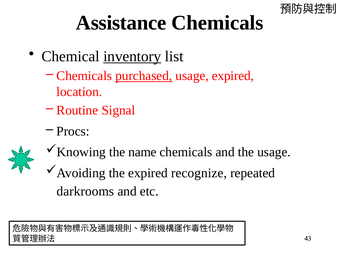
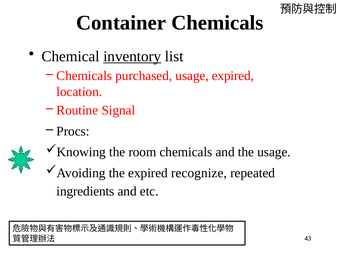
Assistance: Assistance -> Container
purchased underline: present -> none
name: name -> room
darkrooms: darkrooms -> ingredients
